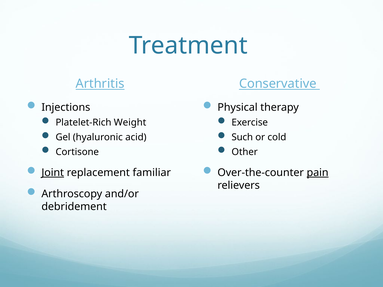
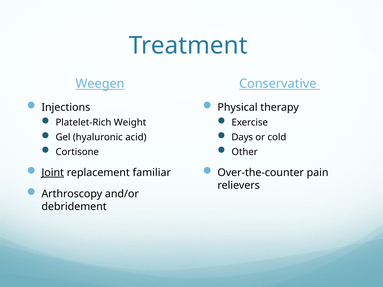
Arthritis: Arthritis -> Weegen
Such: Such -> Days
pain underline: present -> none
